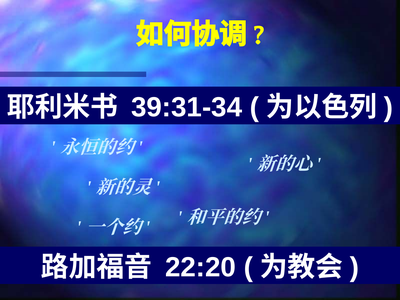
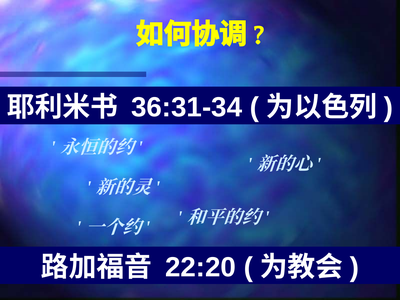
39:31-34: 39:31-34 -> 36:31-34
